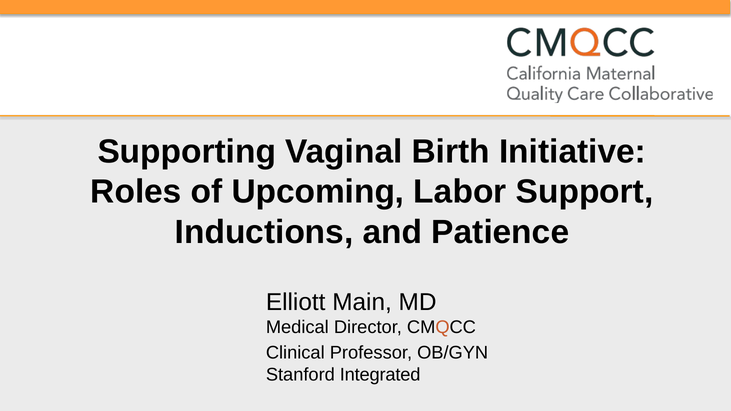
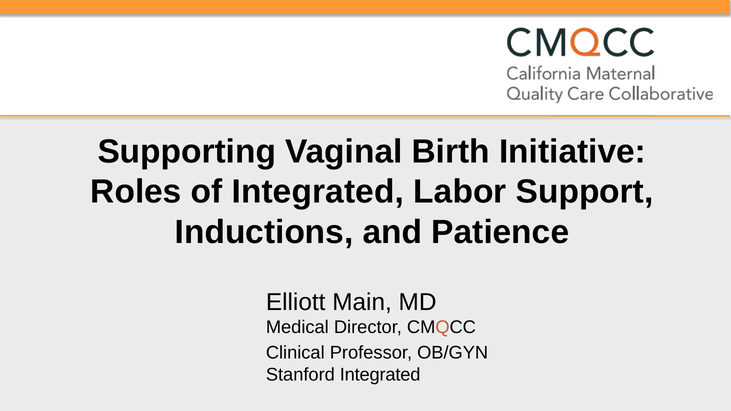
of Upcoming: Upcoming -> Integrated
